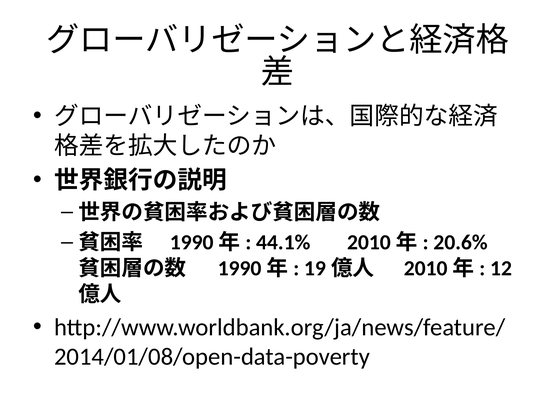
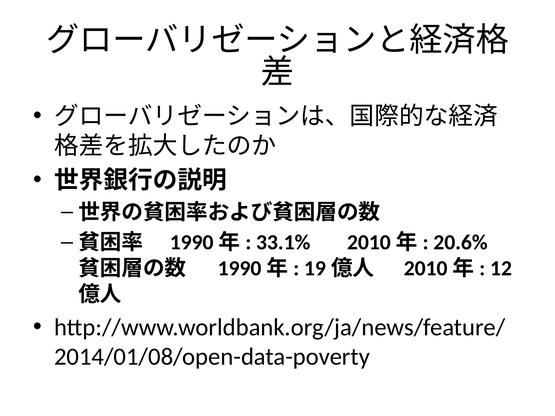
44.1%: 44.1% -> 33.1%
